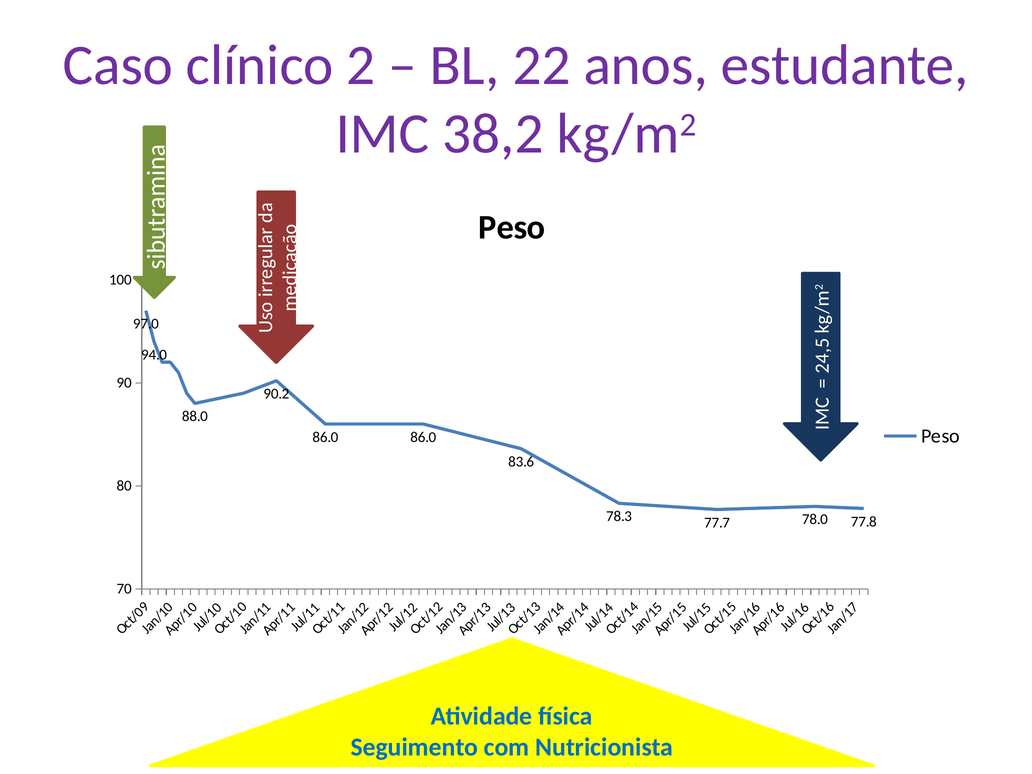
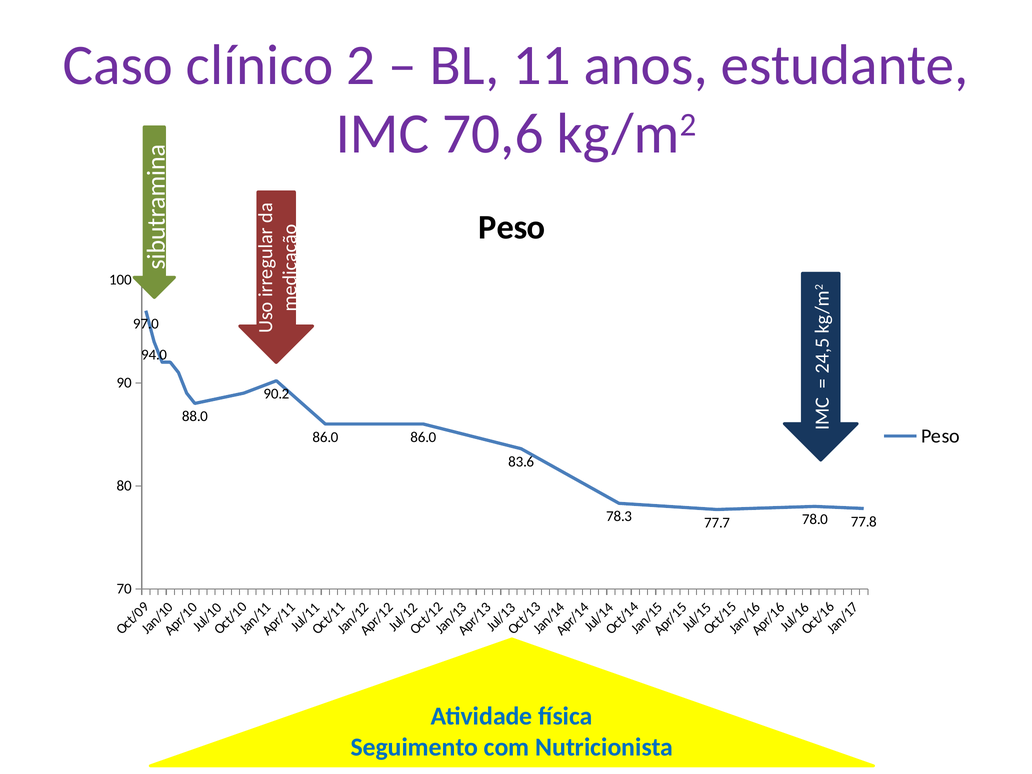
22: 22 -> 11
38,2: 38,2 -> 70,6
